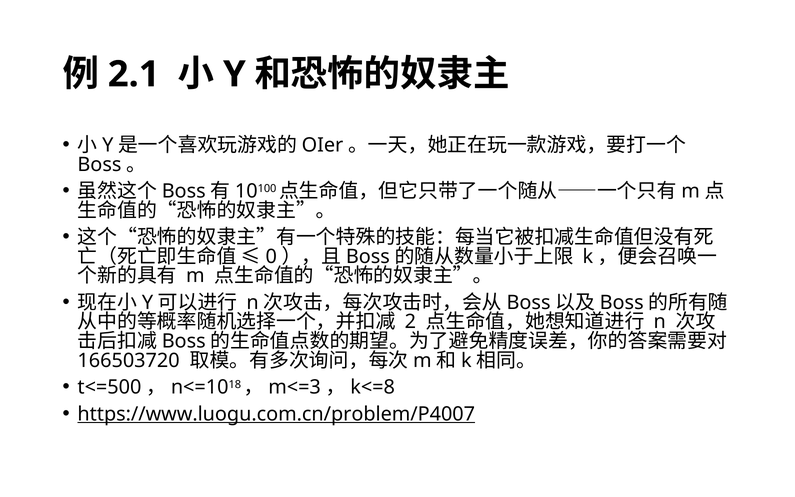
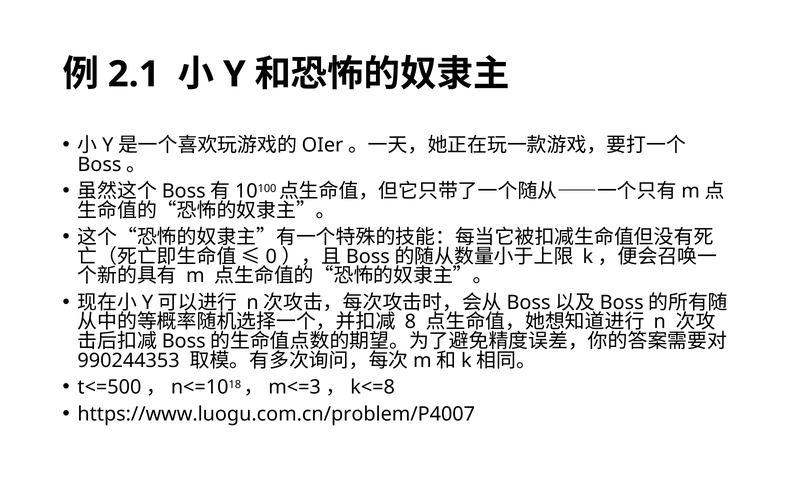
2: 2 -> 8
166503720: 166503720 -> 990244353
https://www.luogu.com.cn/problem/P4007 underline: present -> none
